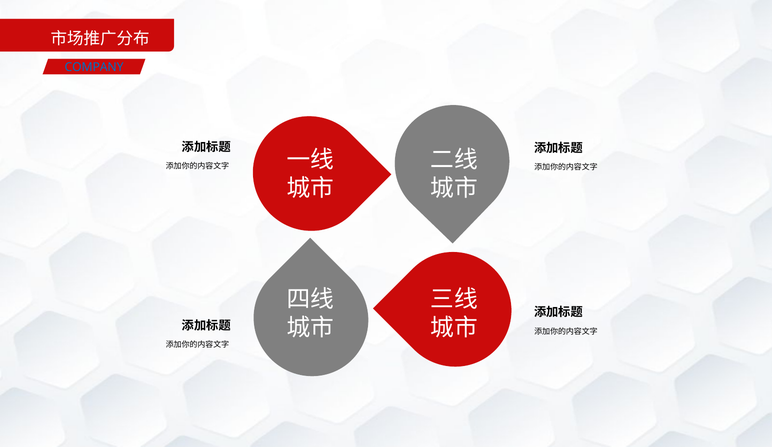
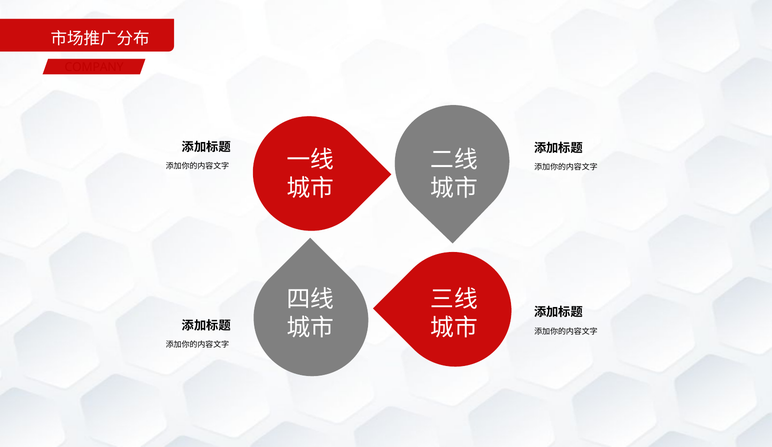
COMPANY colour: blue -> red
